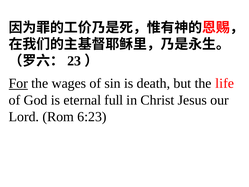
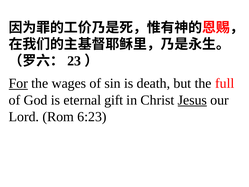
life: life -> full
full: full -> gift
Jesus underline: none -> present
